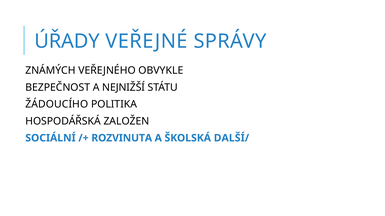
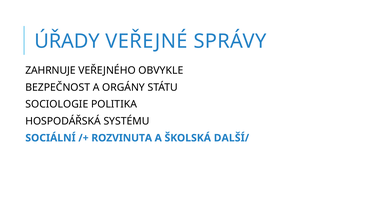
ZNÁMÝCH: ZNÁMÝCH -> ZAHRNUJE
NEJNIŽŠÍ: NEJNIŽŠÍ -> ORGÁNY
ŽÁDOUCÍHO: ŽÁDOUCÍHO -> SOCIOLOGIE
ZALOŽEN: ZALOŽEN -> SYSTÉMU
